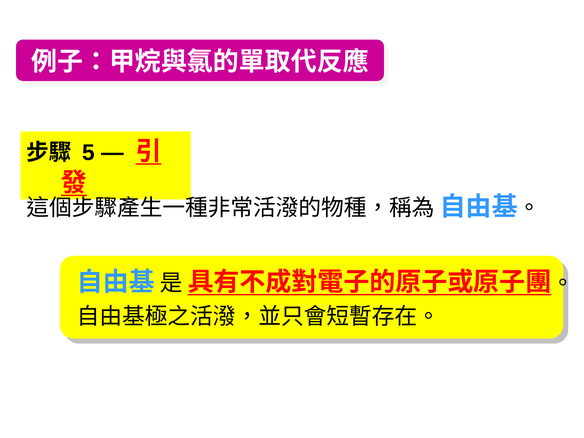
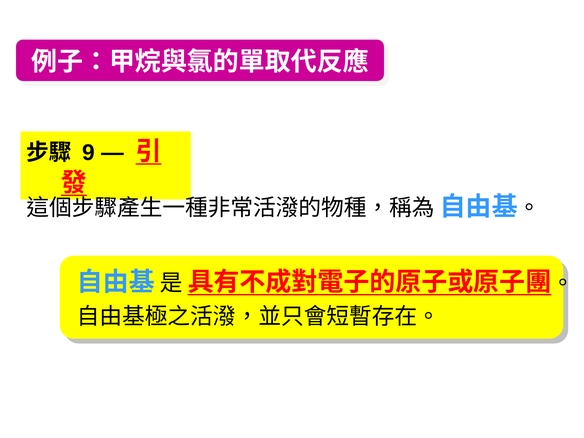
5: 5 -> 9
